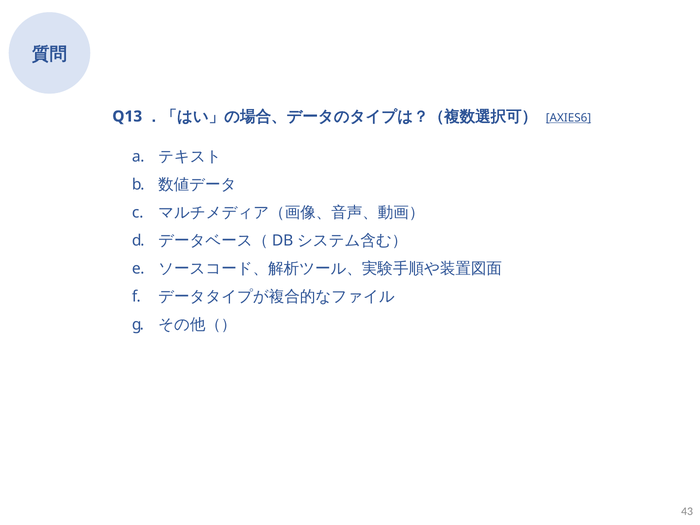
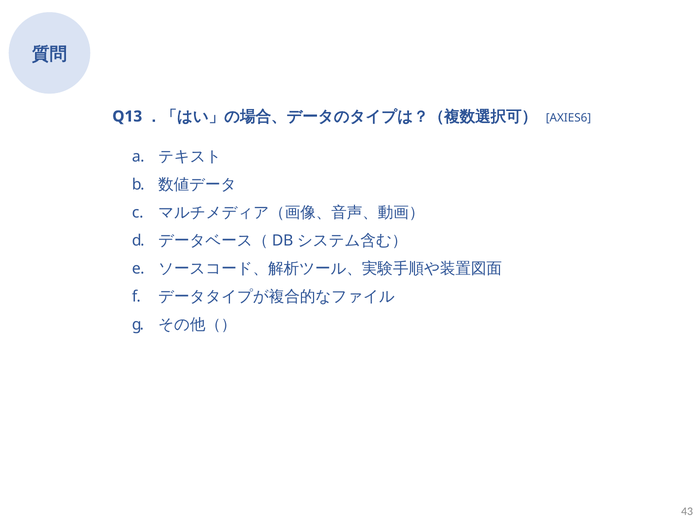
AXIES6 underline: present -> none
